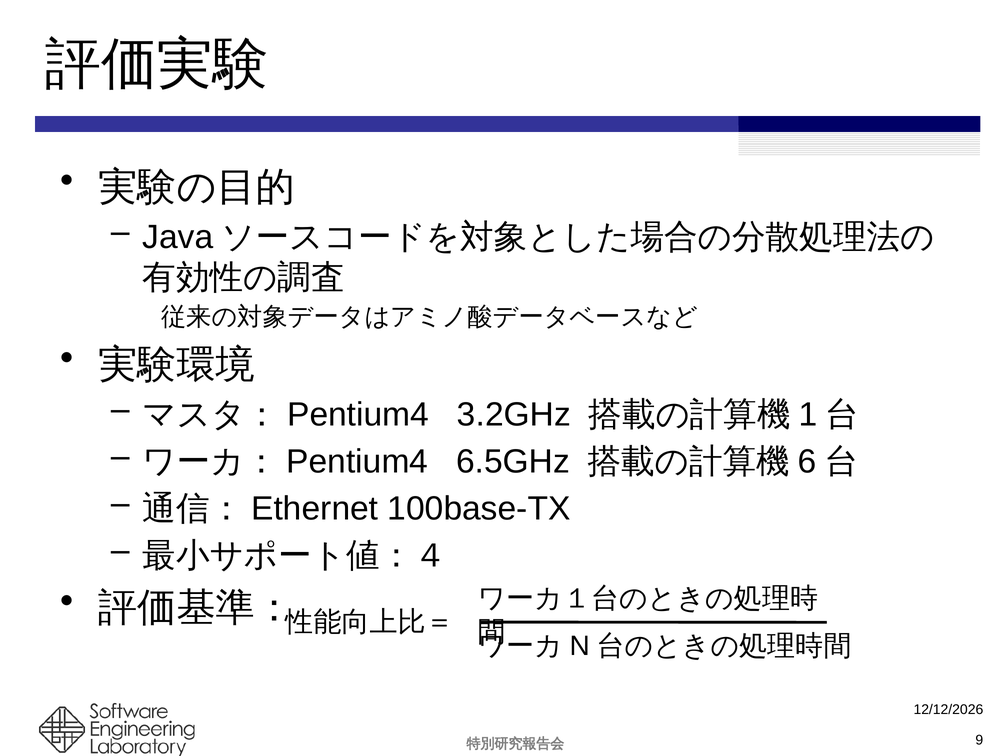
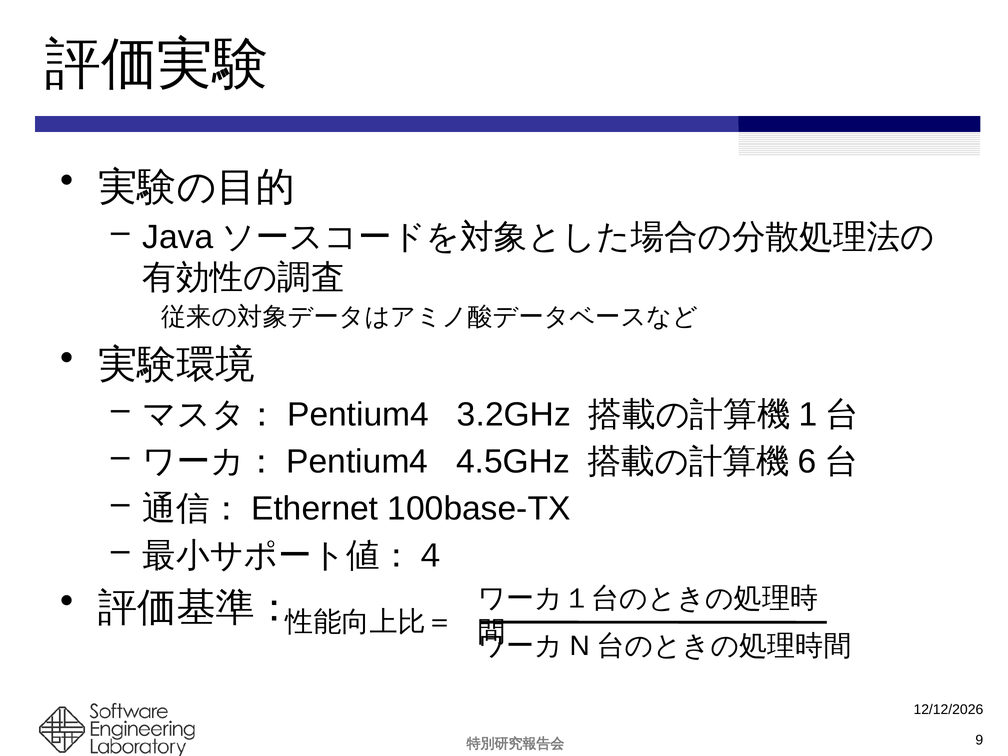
6.5GHz: 6.5GHz -> 4.5GHz
